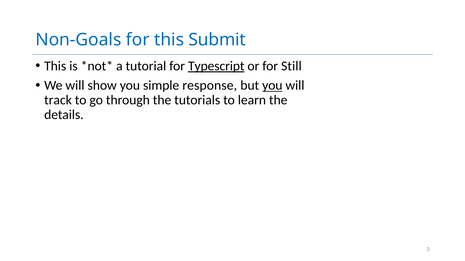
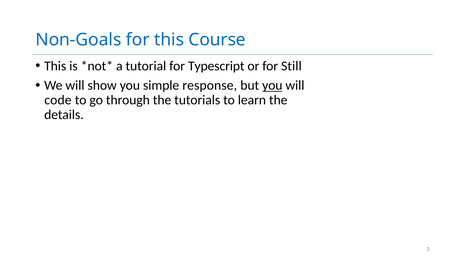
Submit: Submit -> Course
Typescript underline: present -> none
track: track -> code
